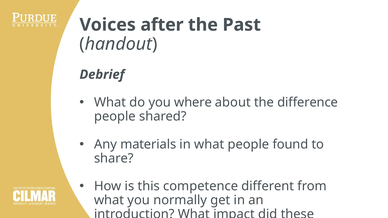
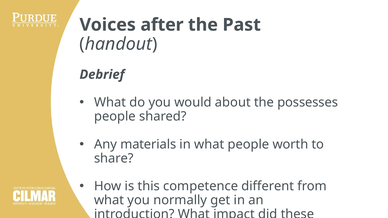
where: where -> would
difference: difference -> possesses
found: found -> worth
